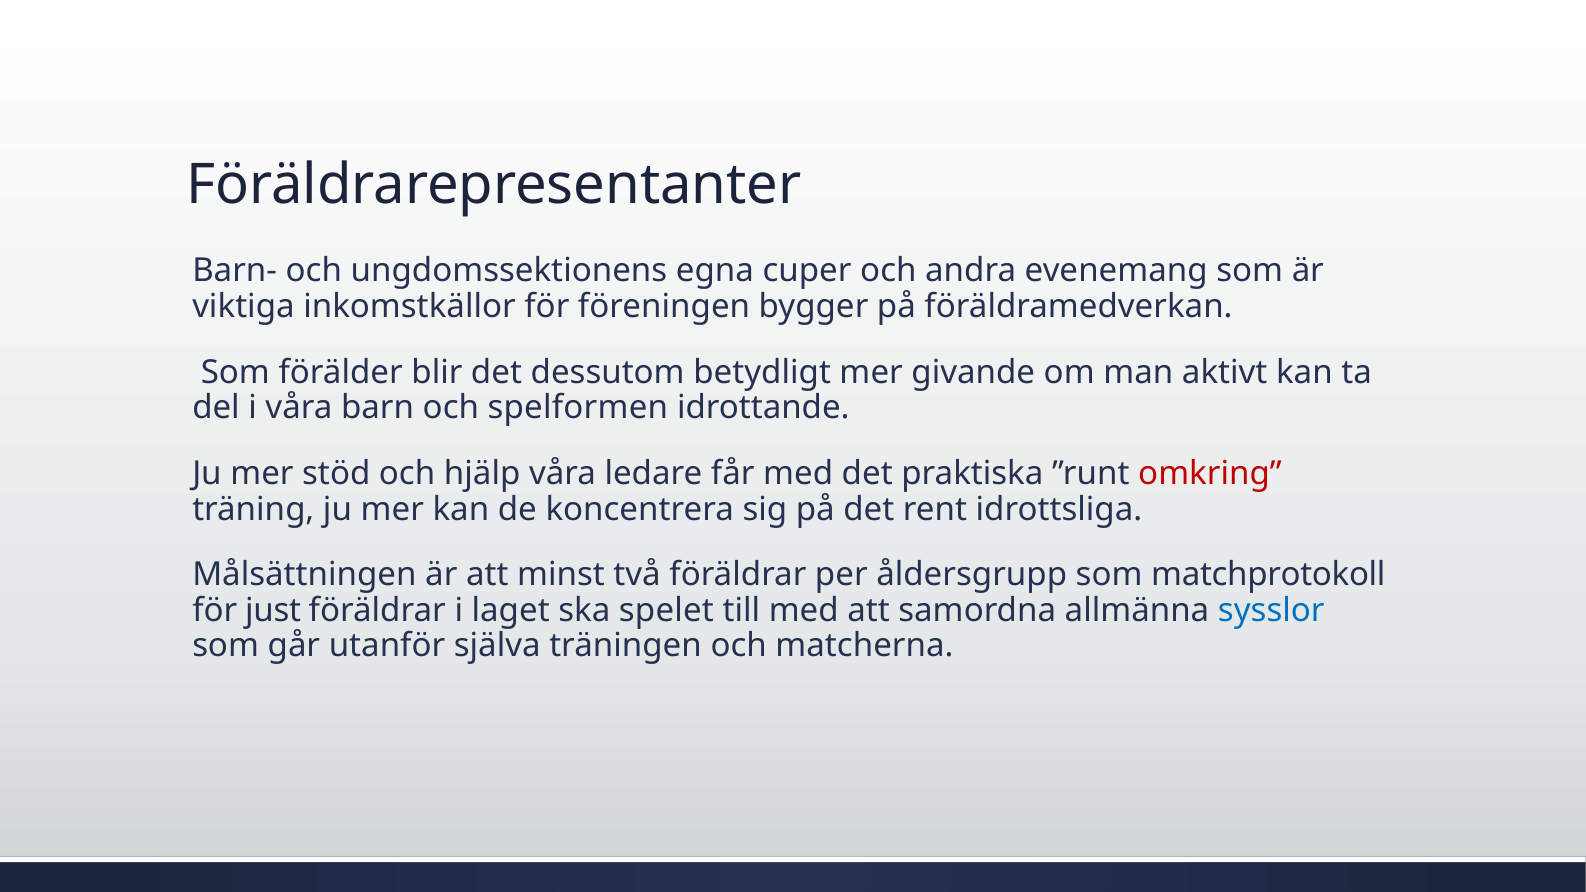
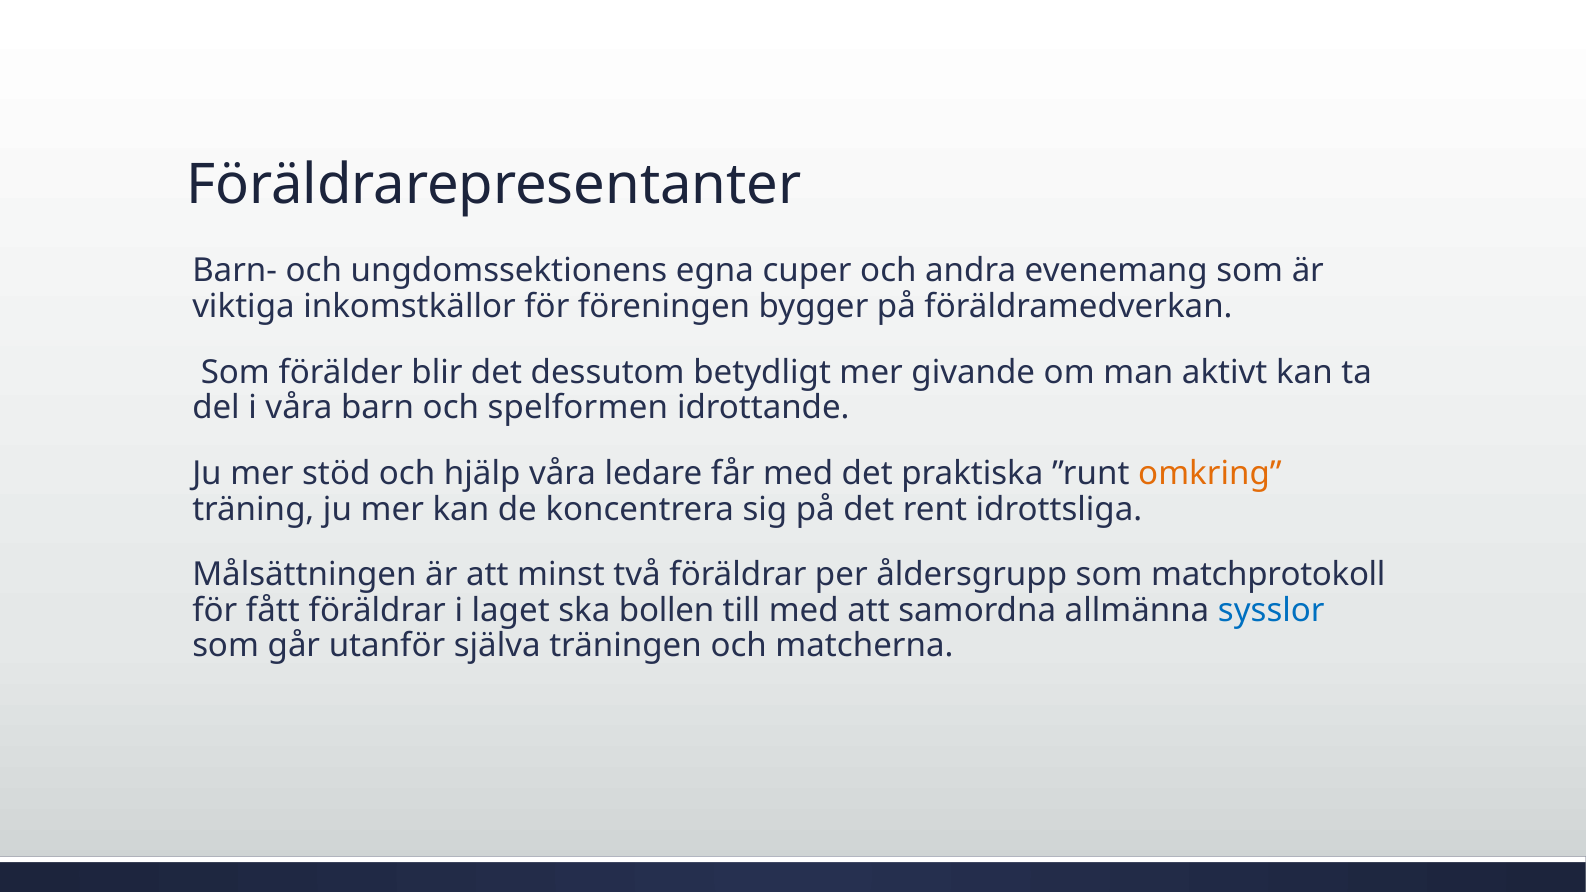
omkring colour: red -> orange
just: just -> fått
spelet: spelet -> bollen
